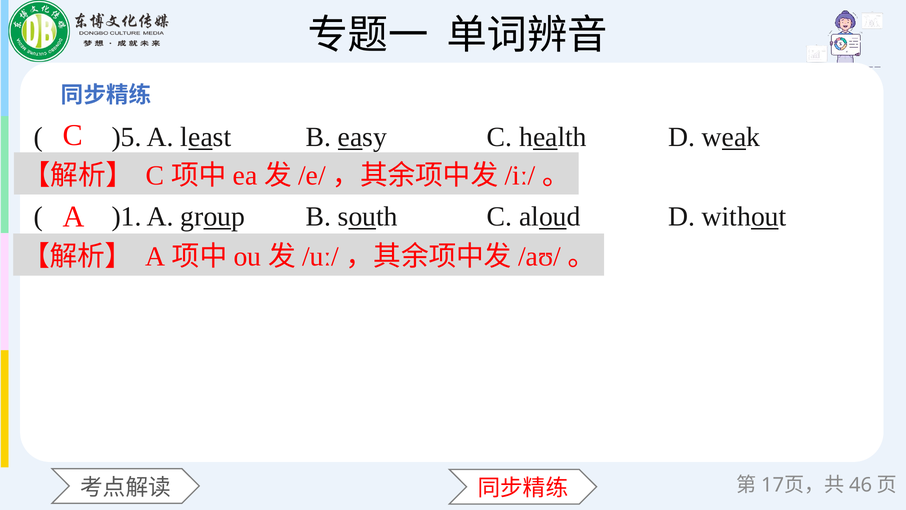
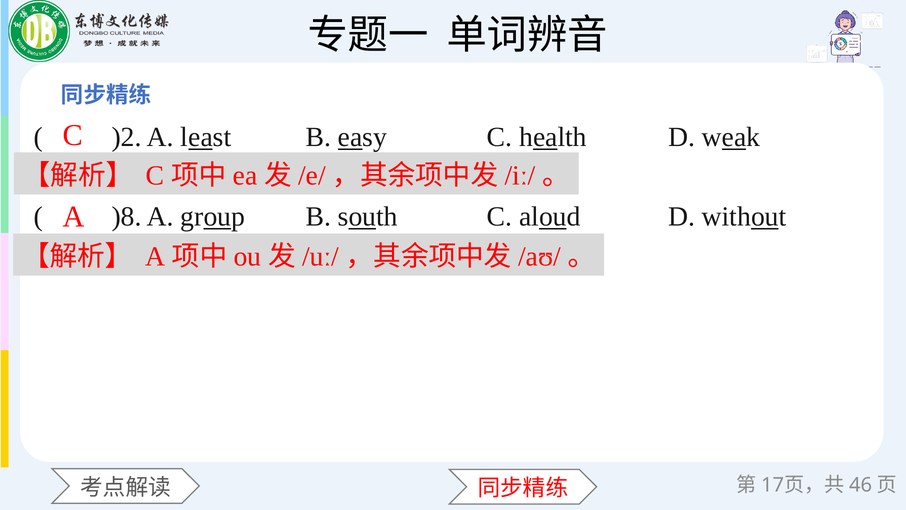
)5: )5 -> )2
)1: )1 -> )8
